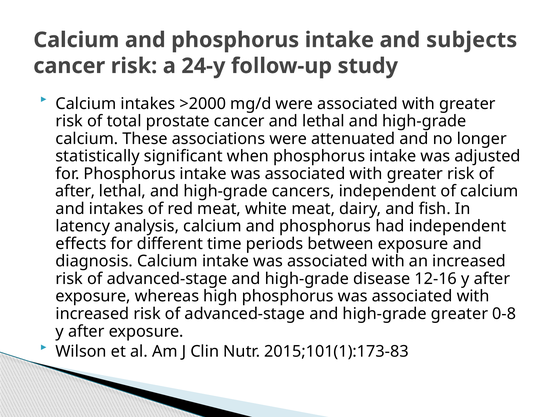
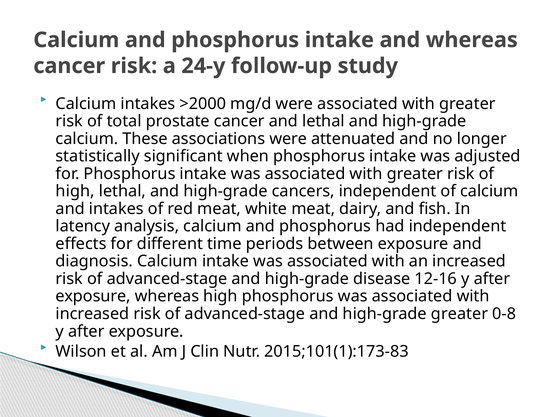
and subjects: subjects -> whereas
after at (75, 192): after -> high
